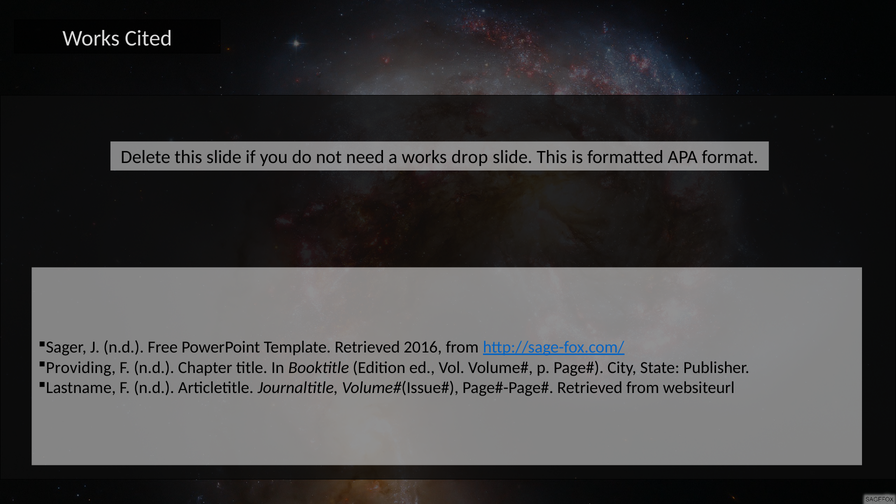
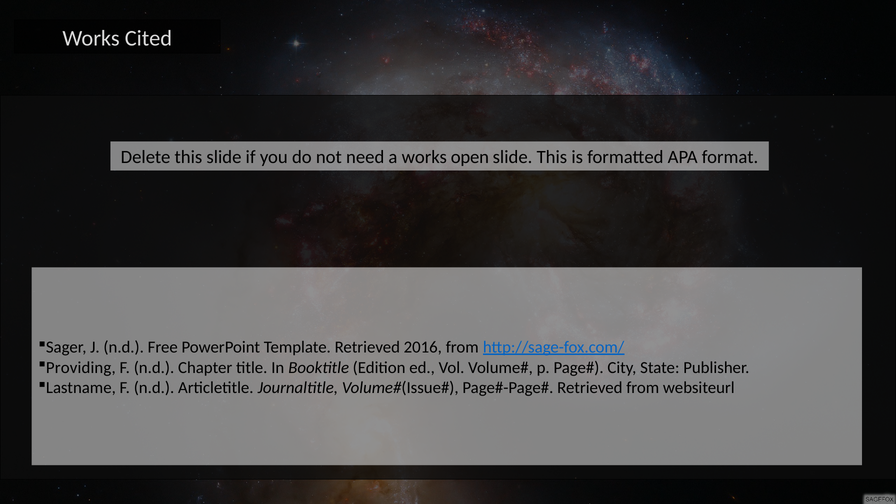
drop: drop -> open
